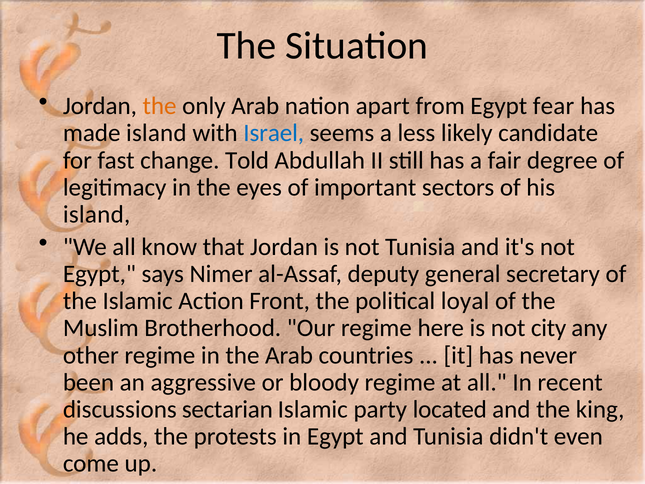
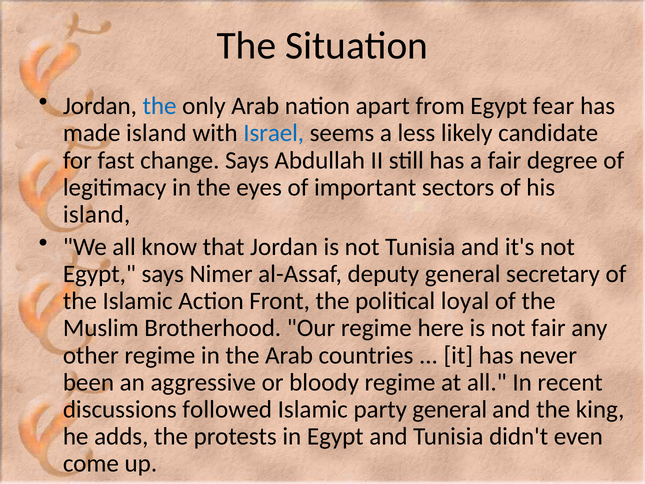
the at (160, 106) colour: orange -> blue
change Told: Told -> Says
not city: city -> fair
sectarian: sectarian -> followed
party located: located -> general
